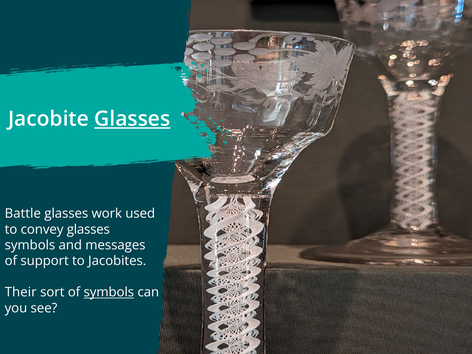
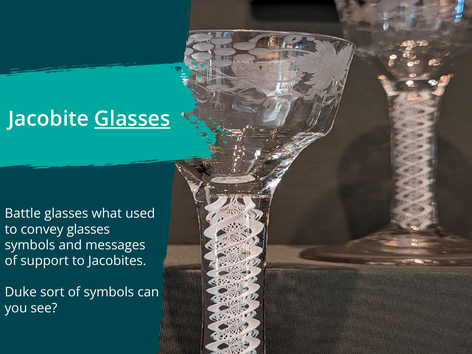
work: work -> what
Their: Their -> Duke
symbols at (109, 292) underline: present -> none
